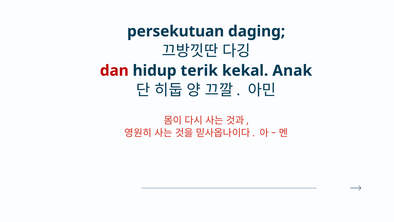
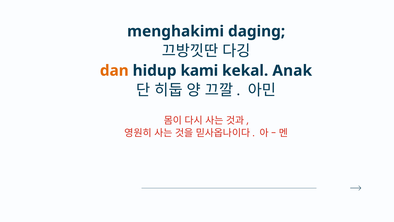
persekutuan: persekutuan -> menghakimi
dan colour: red -> orange
terik: terik -> kami
